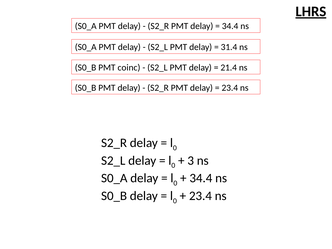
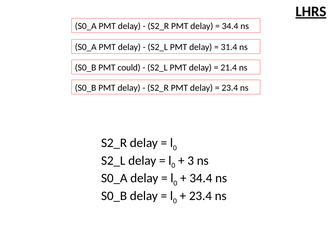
coinc: coinc -> could
